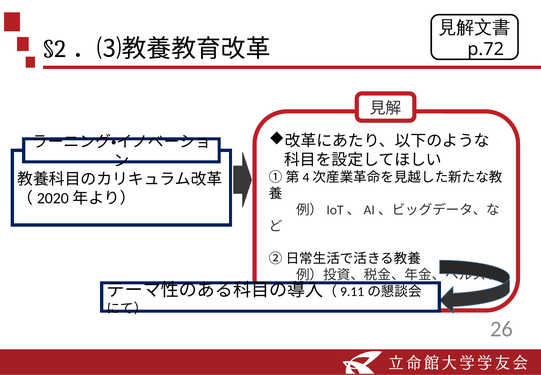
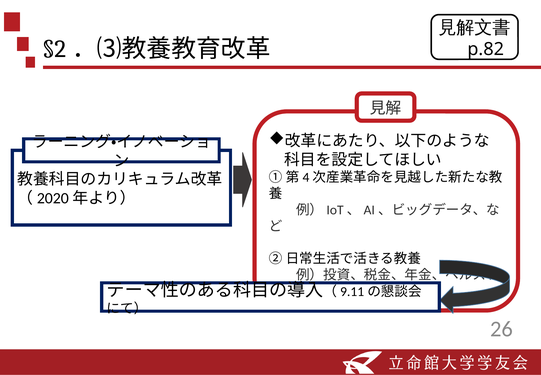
p.72: p.72 -> p.82
